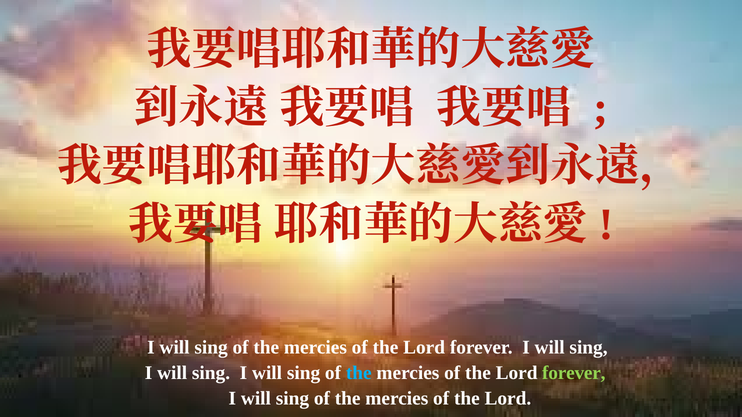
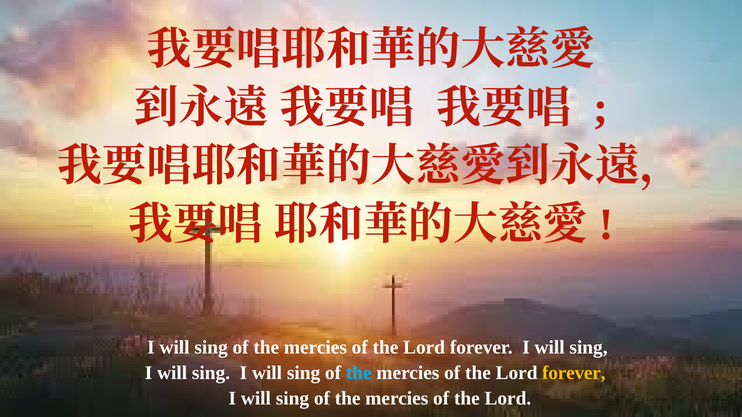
forever at (574, 373) colour: light green -> yellow
